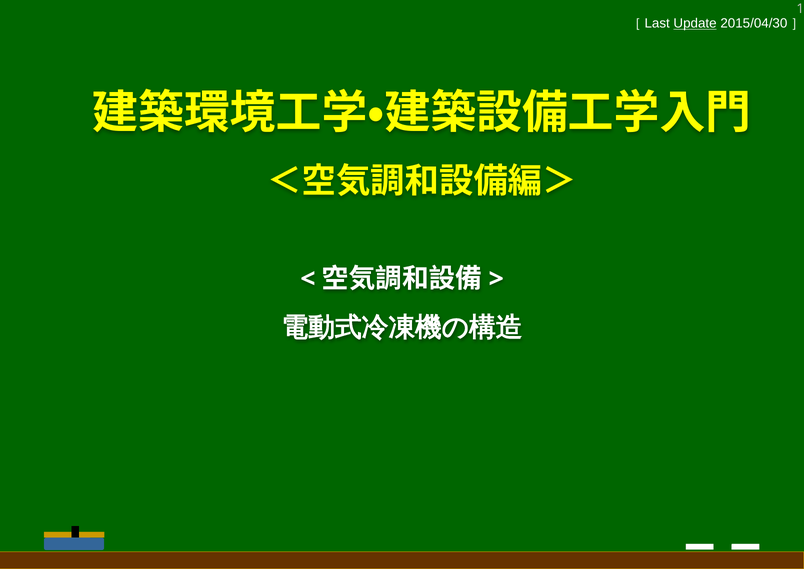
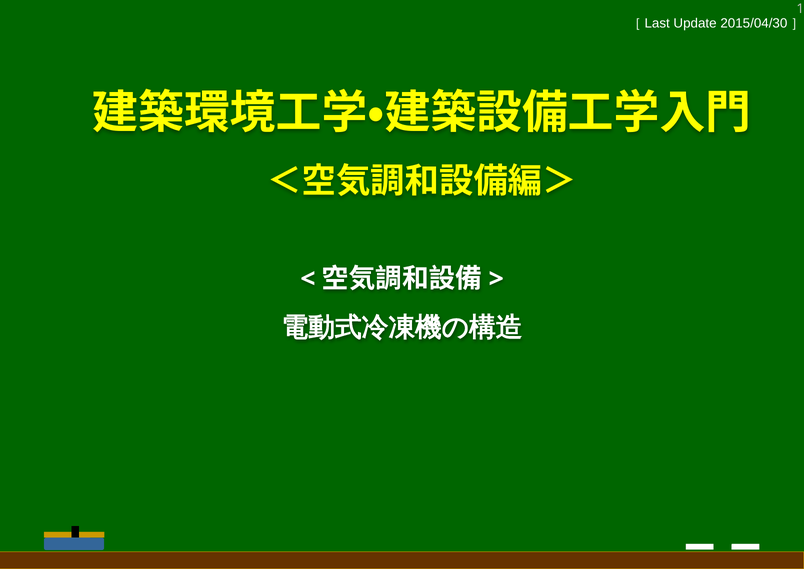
Update underline: present -> none
